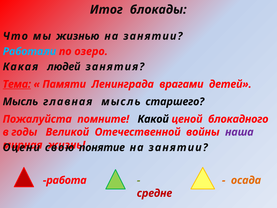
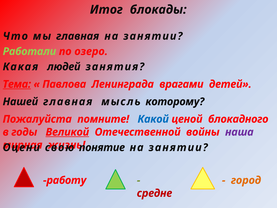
мы жизнью: жизнью -> главная
Работали colour: light blue -> light green
Памяти: Памяти -> Павлова
Мысль at (20, 102): Мысль -> Нашей
старшего: старшего -> которому
Какой colour: black -> blue
Великой underline: none -> present
работа: работа -> работу
осада: осада -> город
